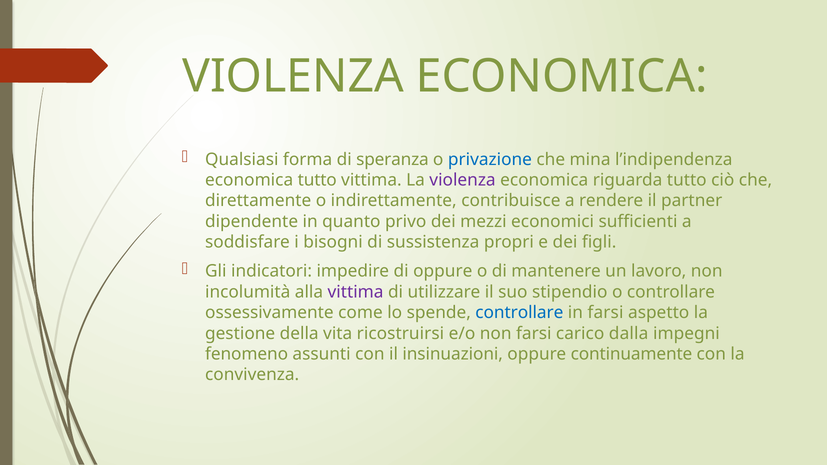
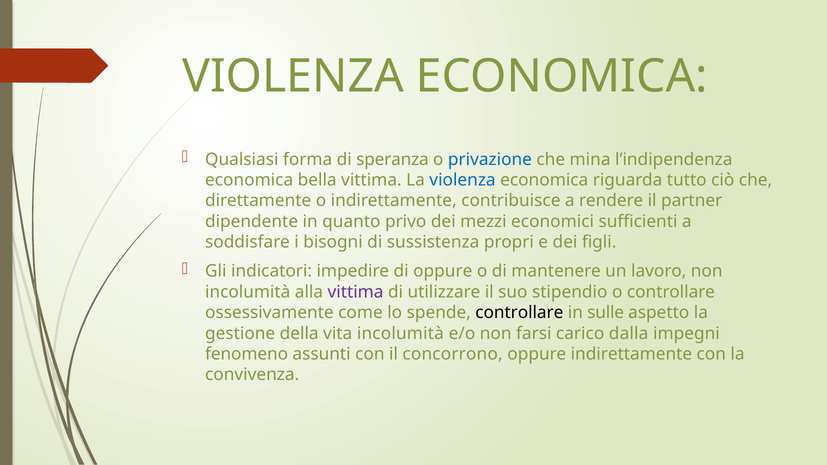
economica tutto: tutto -> bella
violenza at (463, 180) colour: purple -> blue
controllare at (519, 313) colour: blue -> black
in farsi: farsi -> sulle
vita ricostruirsi: ricostruirsi -> incolumità
insinuazioni: insinuazioni -> concorrono
oppure continuamente: continuamente -> indirettamente
